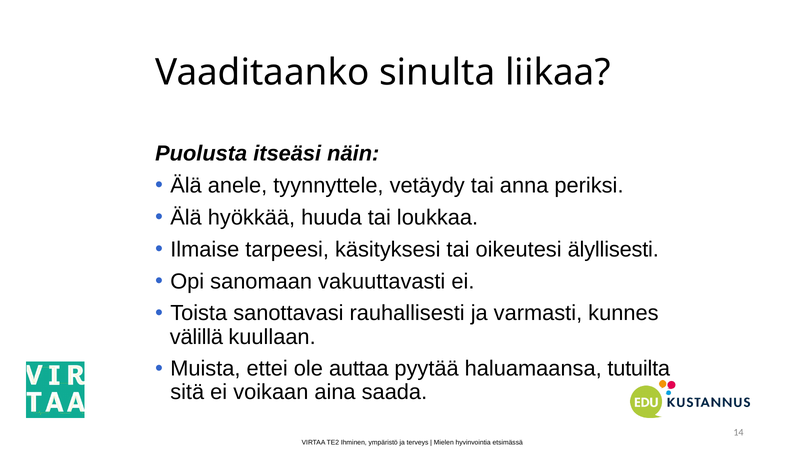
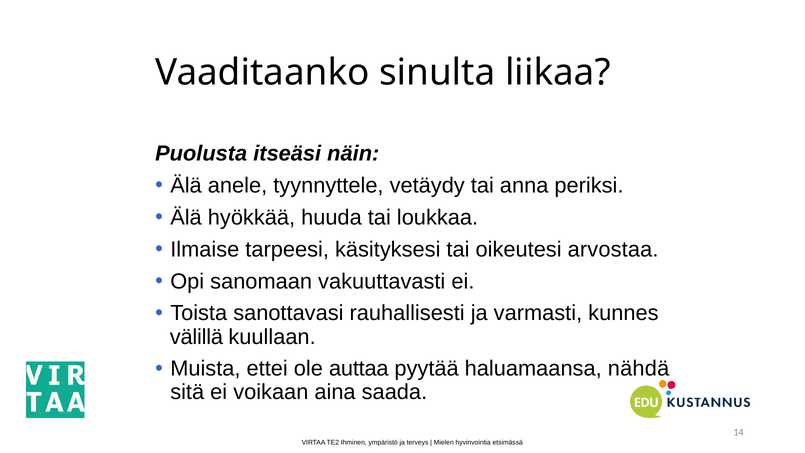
älyllisesti: älyllisesti -> arvostaa
tutuilta: tutuilta -> nähdä
